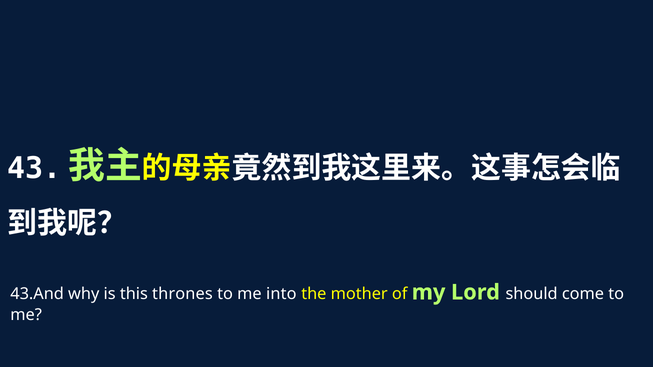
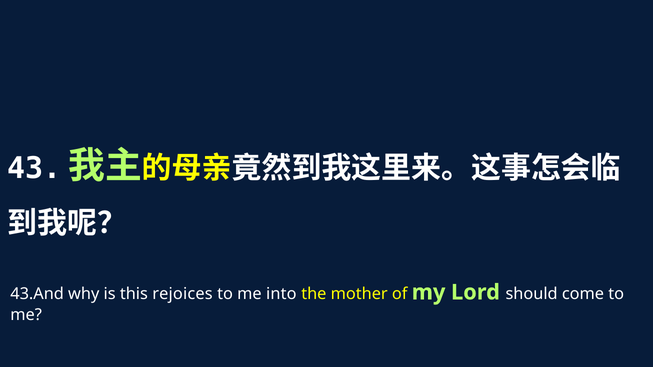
thrones: thrones -> rejoices
